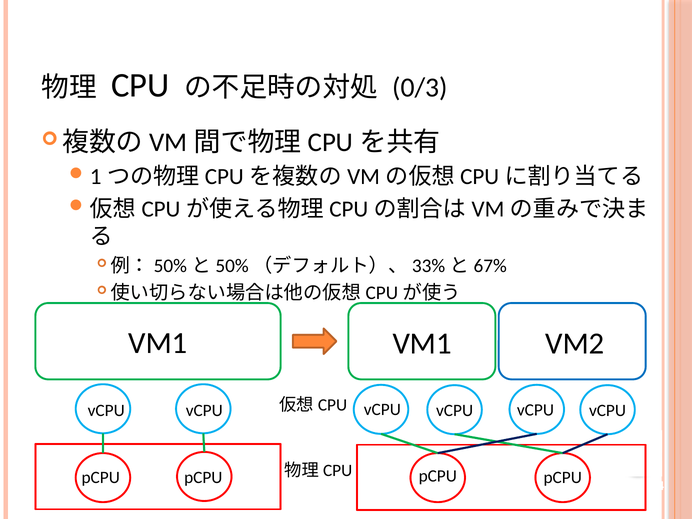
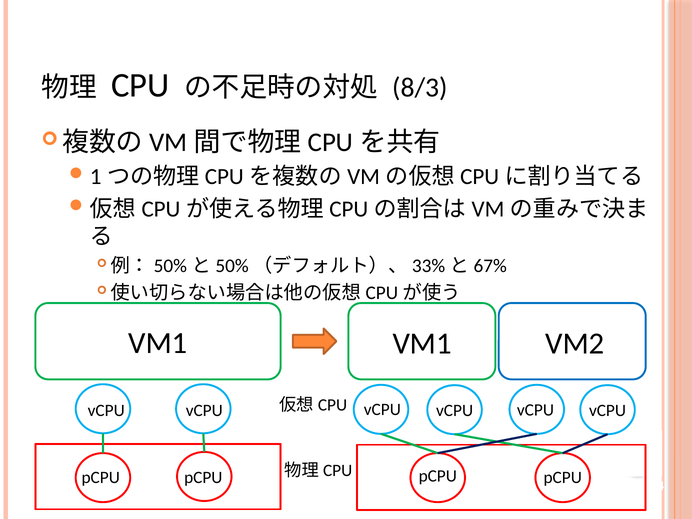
0/3: 0/3 -> 8/3
